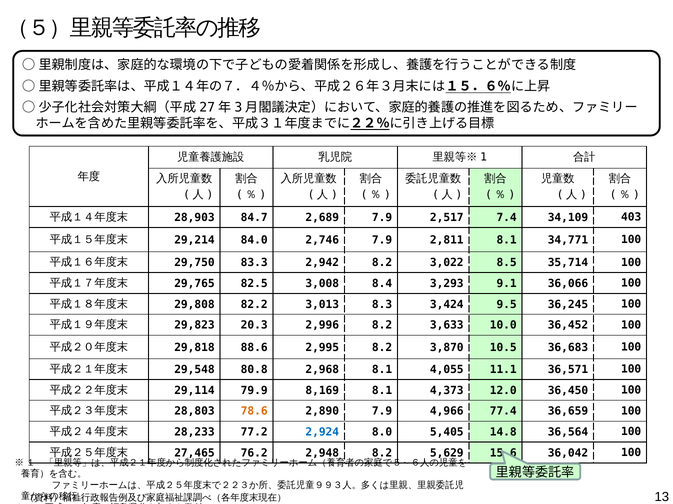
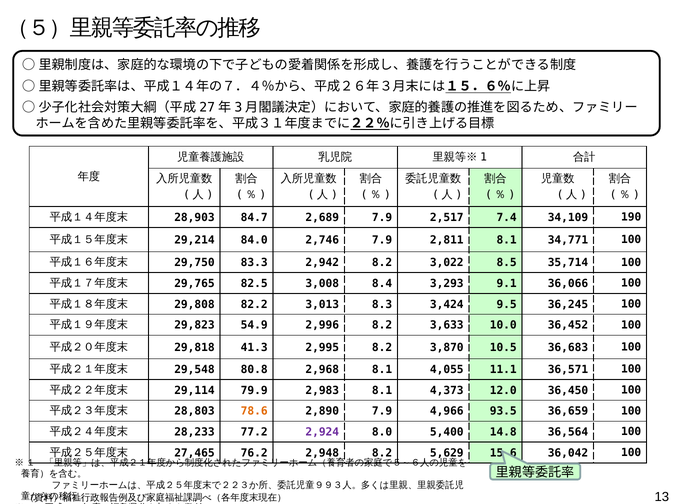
403: 403 -> 190
20.3: 20.3 -> 54.9
88.6: 88.6 -> 41.3
8,169: 8,169 -> 2,983
77.4: 77.4 -> 93.5
2,924 colour: blue -> purple
5,405: 5,405 -> 5,400
